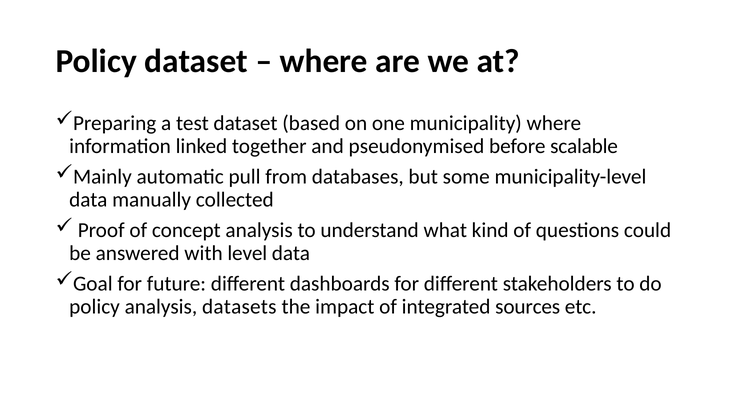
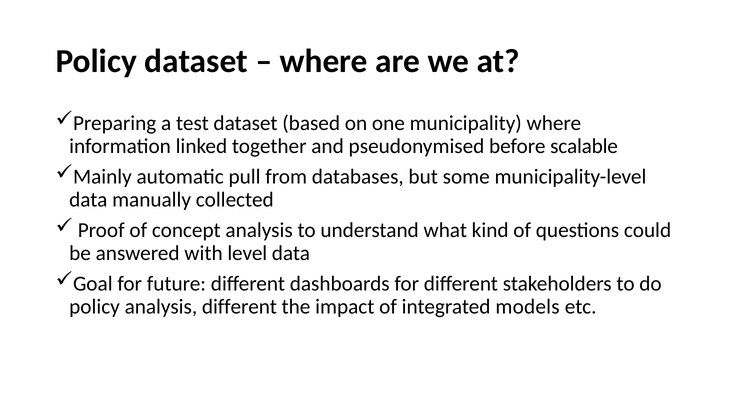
analysis datasets: datasets -> different
sources: sources -> models
